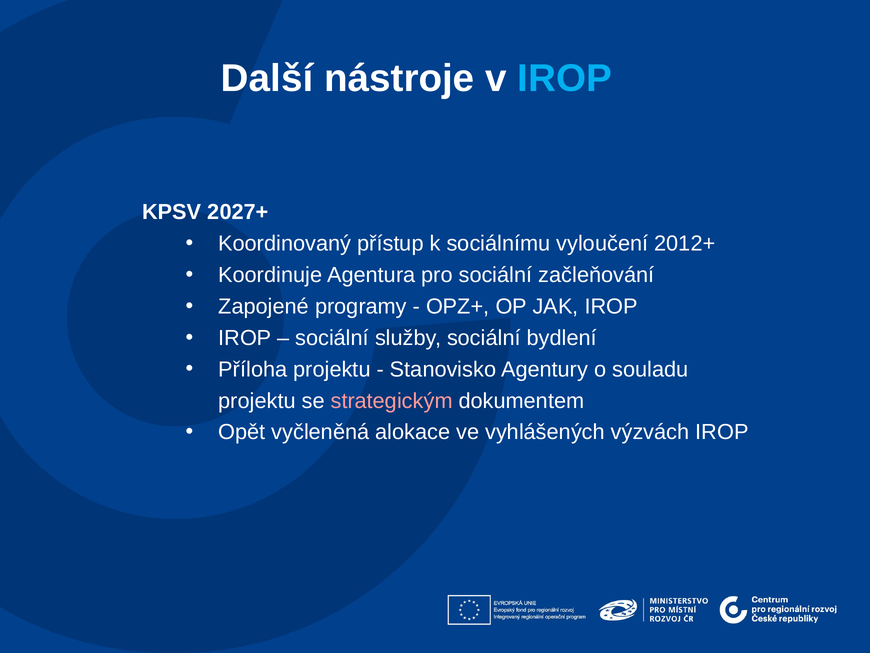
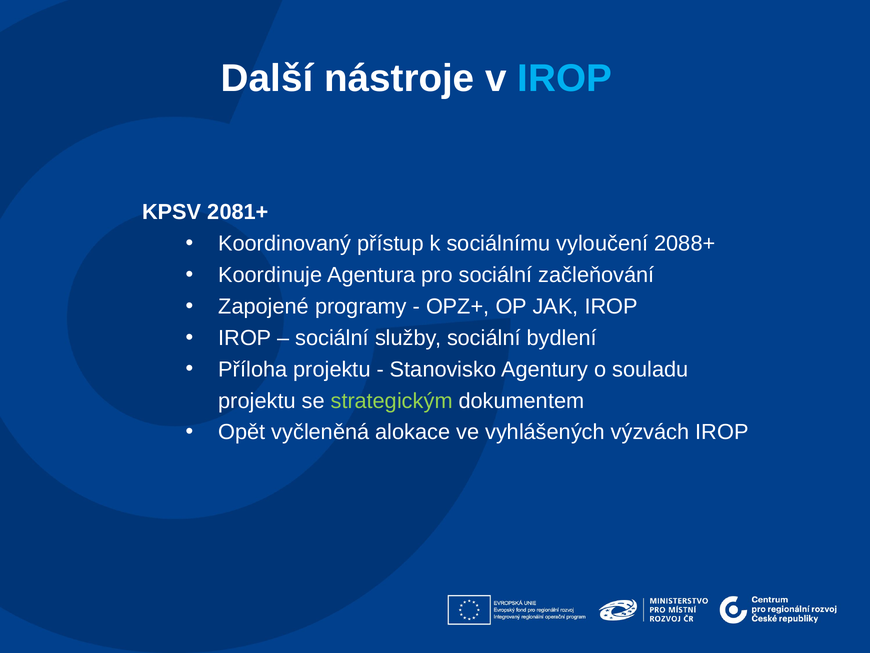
2027+: 2027+ -> 2081+
2012+: 2012+ -> 2088+
strategickým colour: pink -> light green
